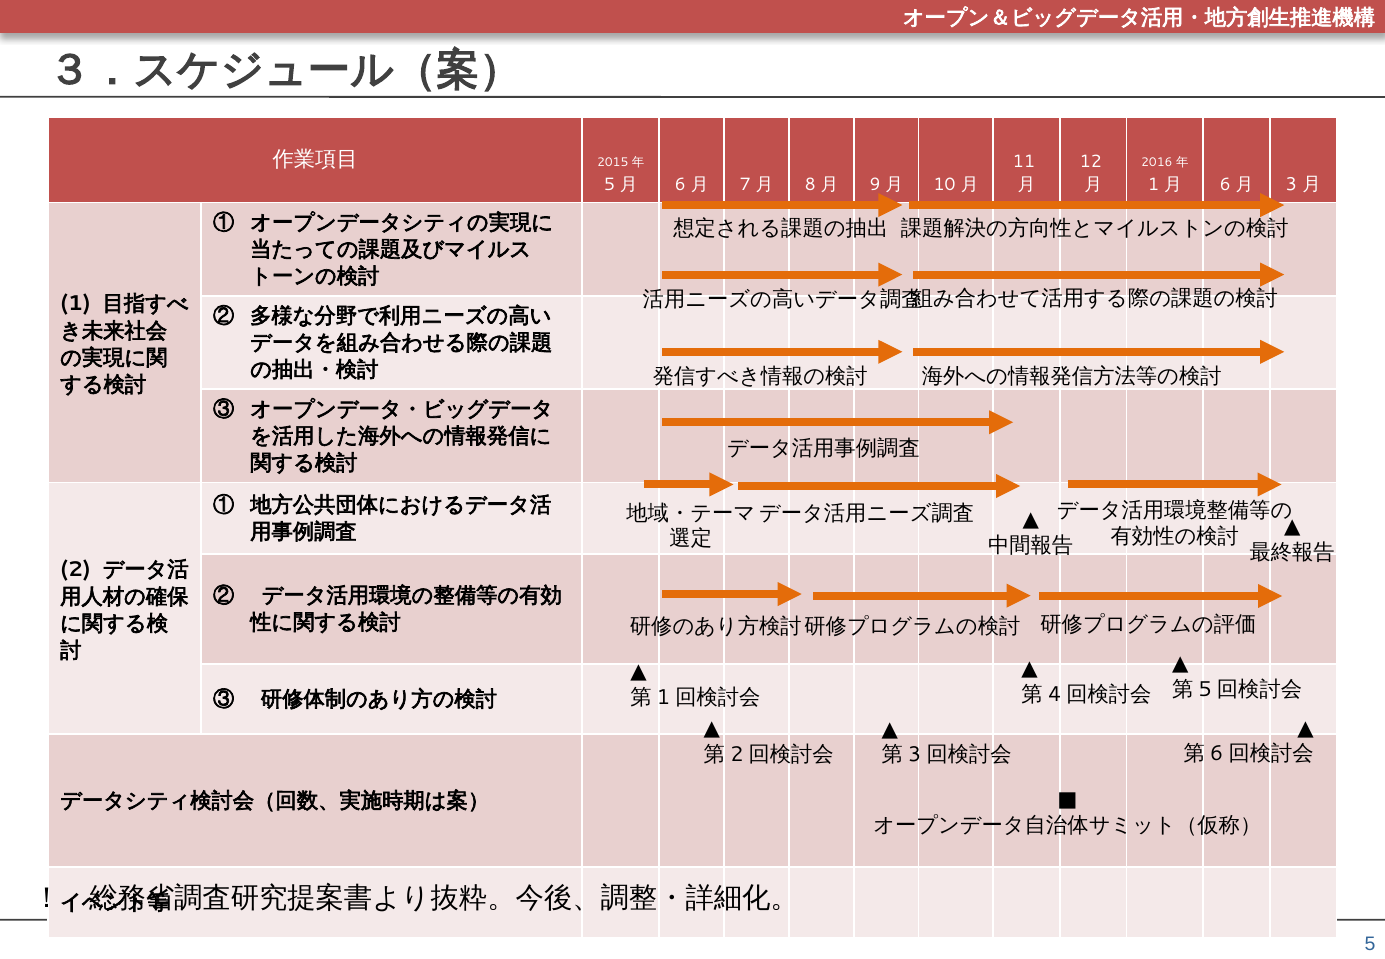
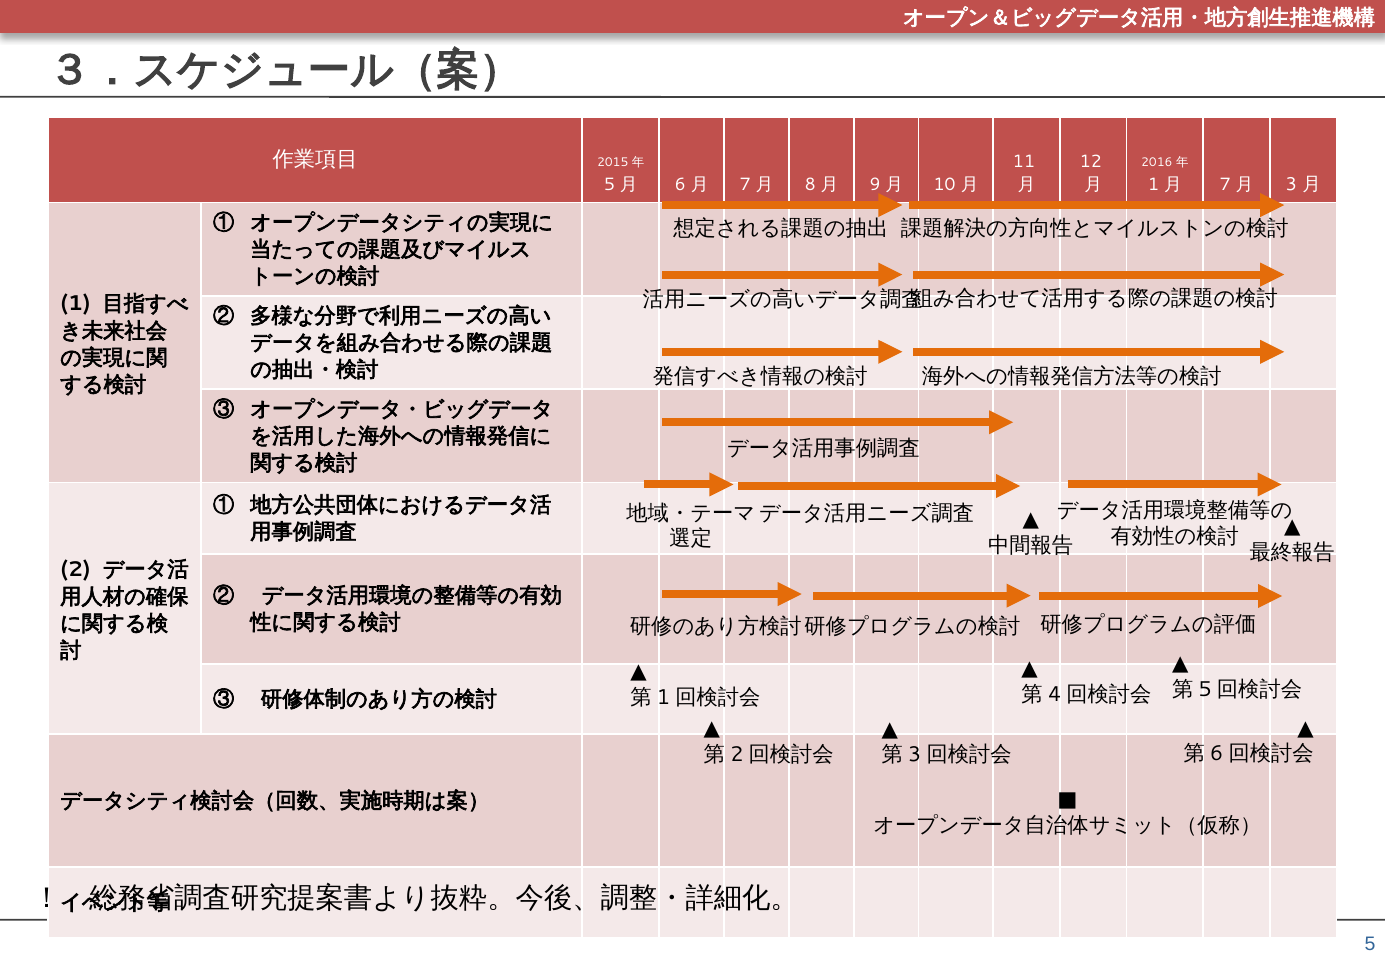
6 at (1225, 184): 6 -> 7
